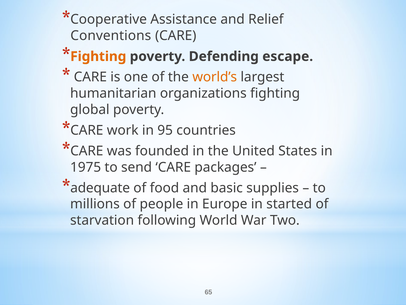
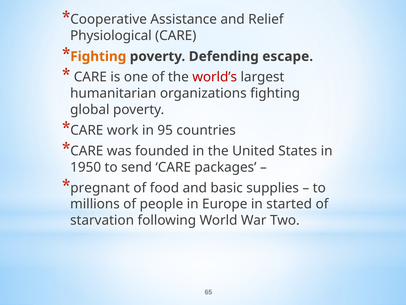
Conventions: Conventions -> Physiological
world’s colour: orange -> red
1975: 1975 -> 1950
adequate: adequate -> pregnant
